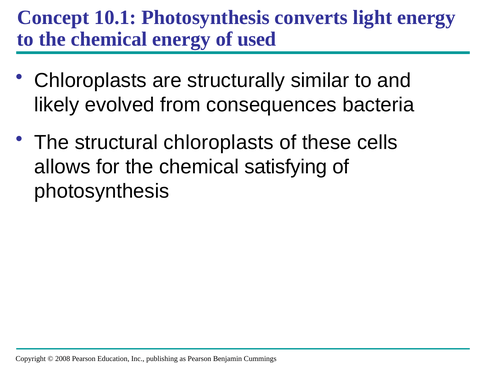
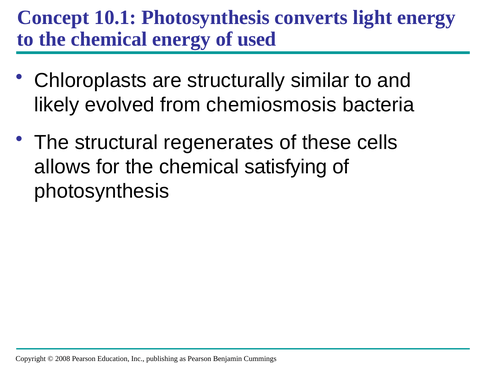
consequences: consequences -> chemiosmosis
structural chloroplasts: chloroplasts -> regenerates
